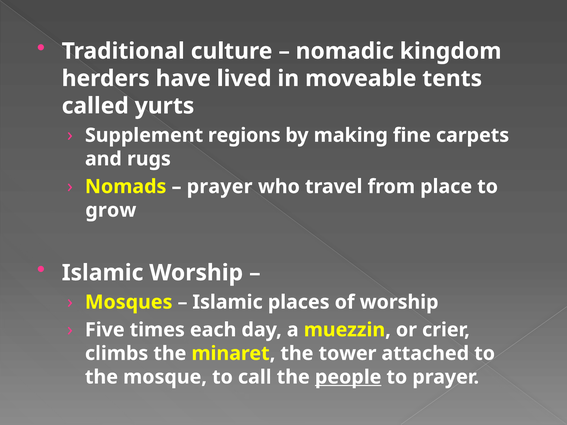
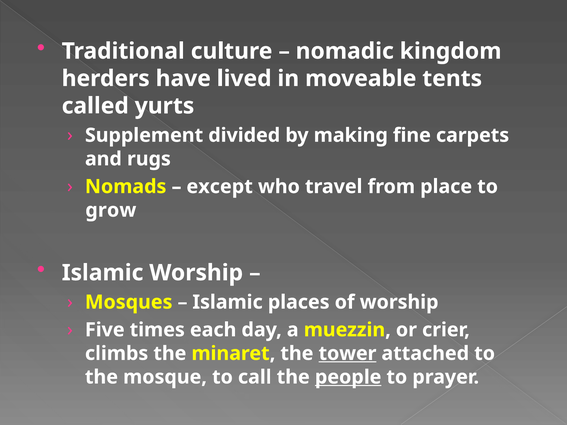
regions: regions -> divided
prayer at (220, 187): prayer -> except
tower underline: none -> present
